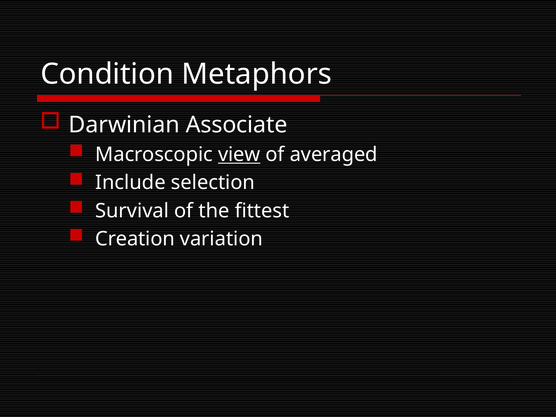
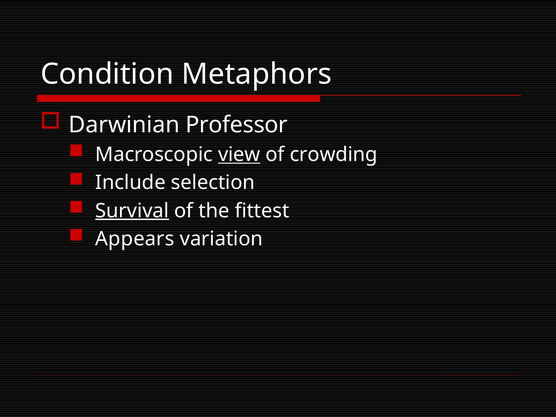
Associate: Associate -> Professor
averaged: averaged -> crowding
Survival underline: none -> present
Creation: Creation -> Appears
